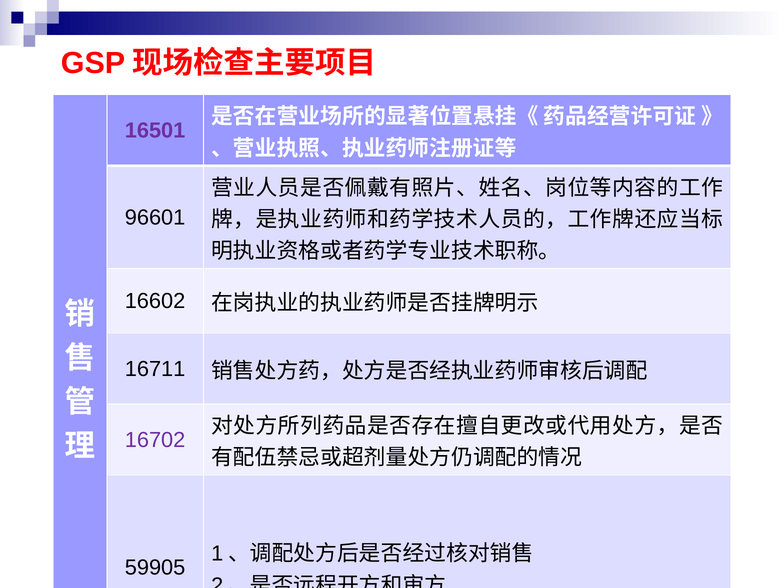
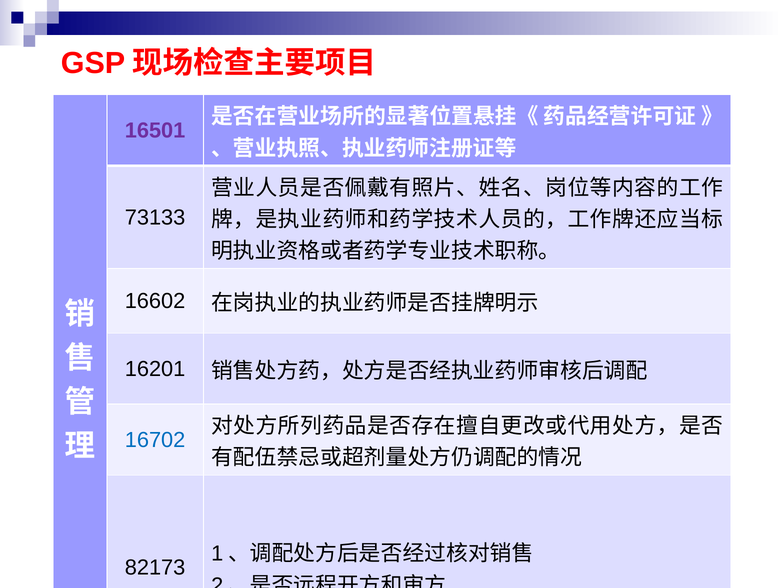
96601: 96601 -> 73133
16711: 16711 -> 16201
16702 colour: purple -> blue
59905: 59905 -> 82173
